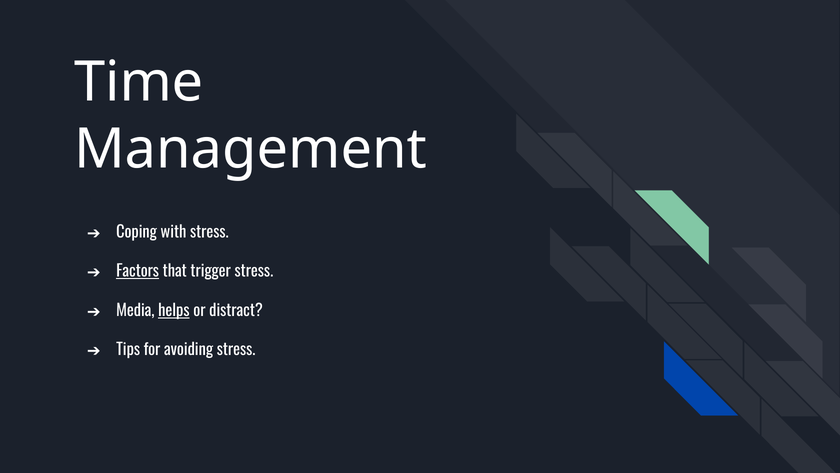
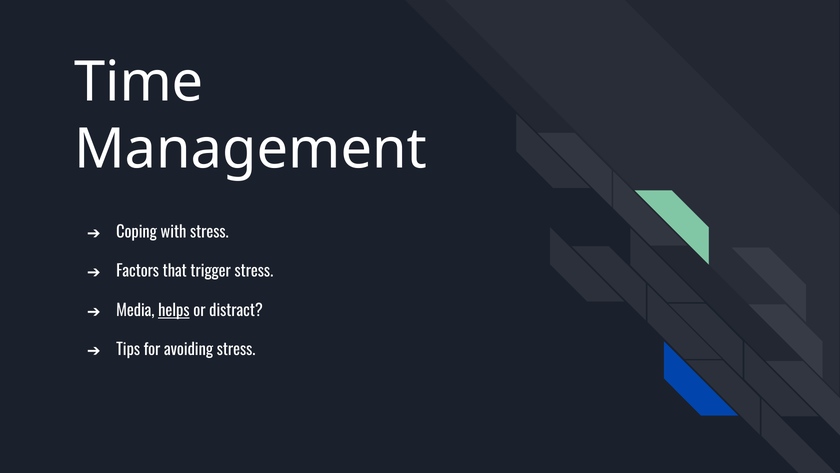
Factors underline: present -> none
